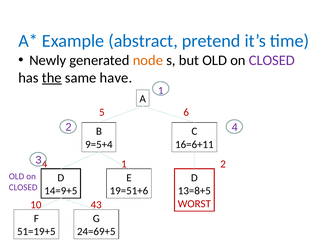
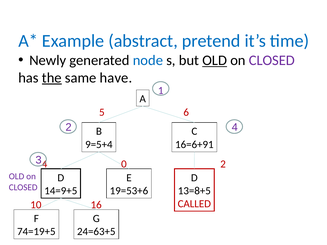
node colour: orange -> blue
OLD at (215, 60) underline: none -> present
16=6+11: 16=6+11 -> 16=6+91
1 at (124, 164): 1 -> 0
19=51+6: 19=51+6 -> 19=53+6
WORST: WORST -> CALLED
43: 43 -> 16
51=19+5: 51=19+5 -> 74=19+5
24=69+5: 24=69+5 -> 24=63+5
